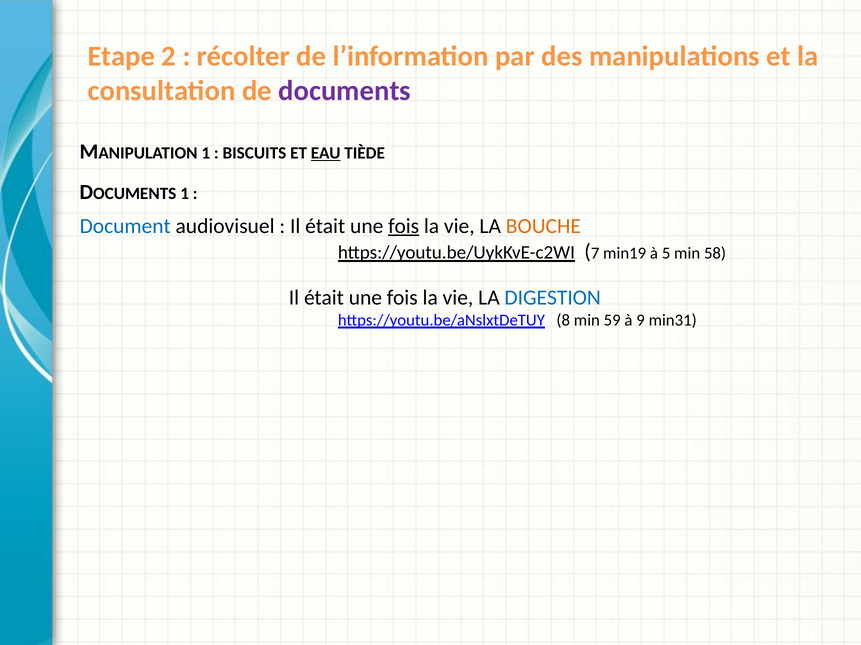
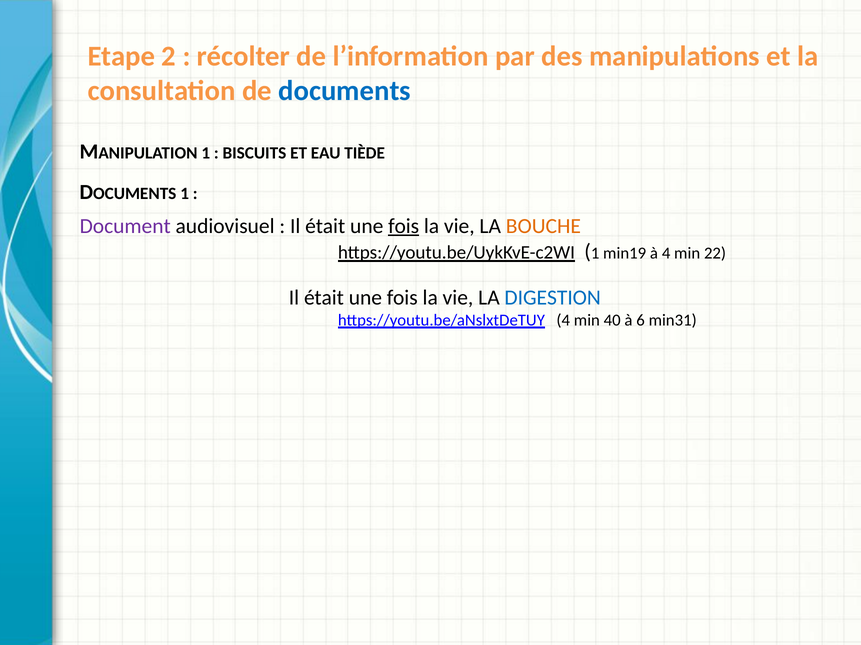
documents colour: purple -> blue
EAU underline: present -> none
Document colour: blue -> purple
7 at (595, 254): 7 -> 1
à 5: 5 -> 4
58: 58 -> 22
https://youtu.be/aNslxtDeTUY 8: 8 -> 4
59: 59 -> 40
9: 9 -> 6
